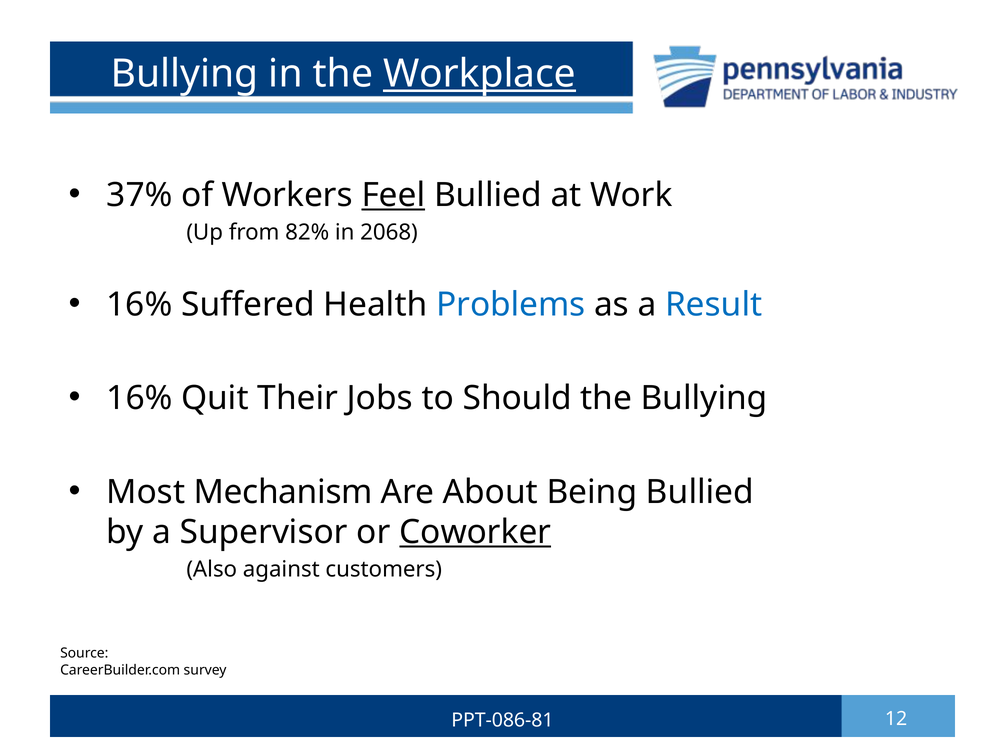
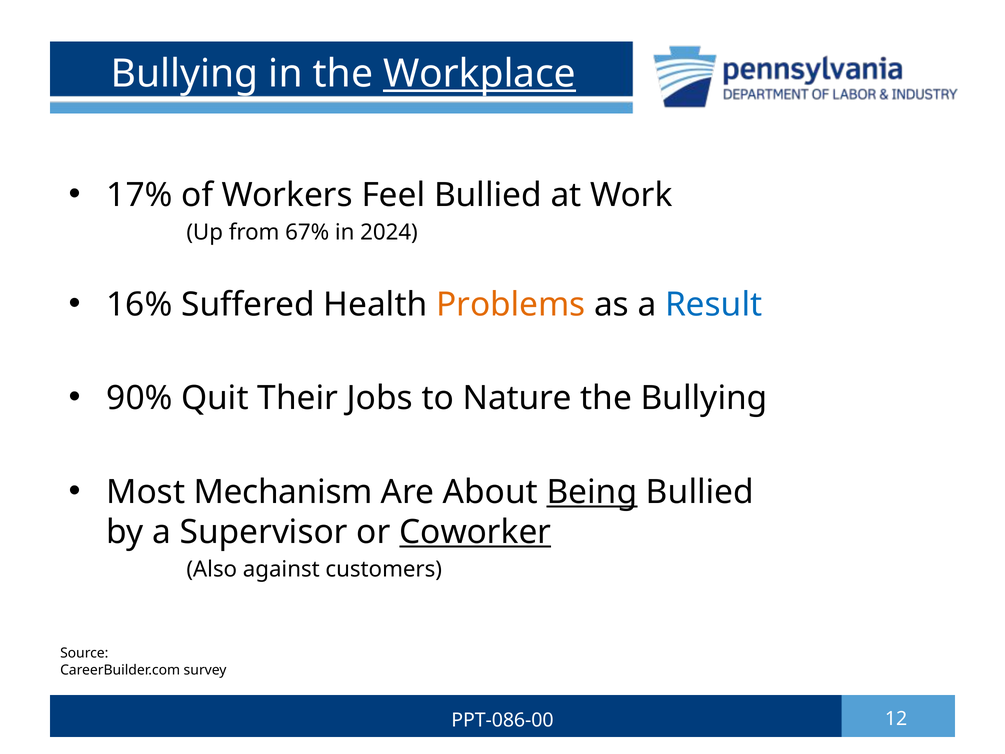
37%: 37% -> 17%
Feel underline: present -> none
82%: 82% -> 67%
2068: 2068 -> 2024
Problems colour: blue -> orange
16% at (139, 398): 16% -> 90%
Should: Should -> Nature
Being underline: none -> present
PPT-086-81: PPT-086-81 -> PPT-086-00
